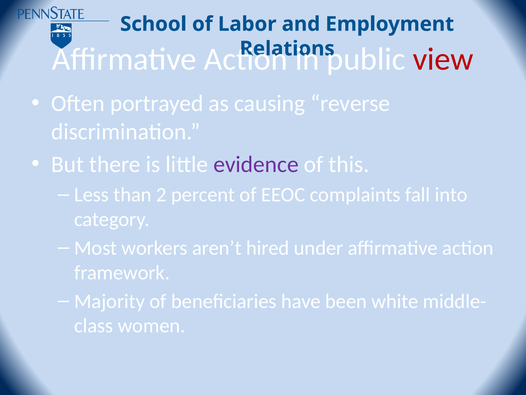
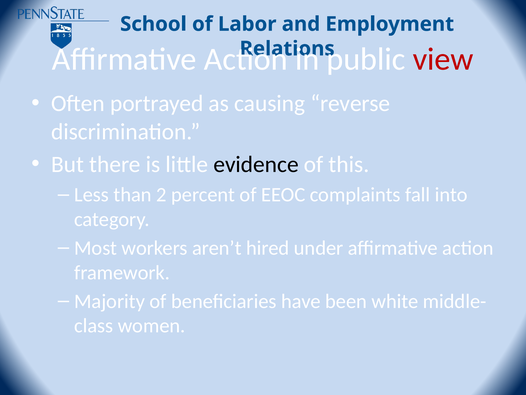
evidence colour: purple -> black
